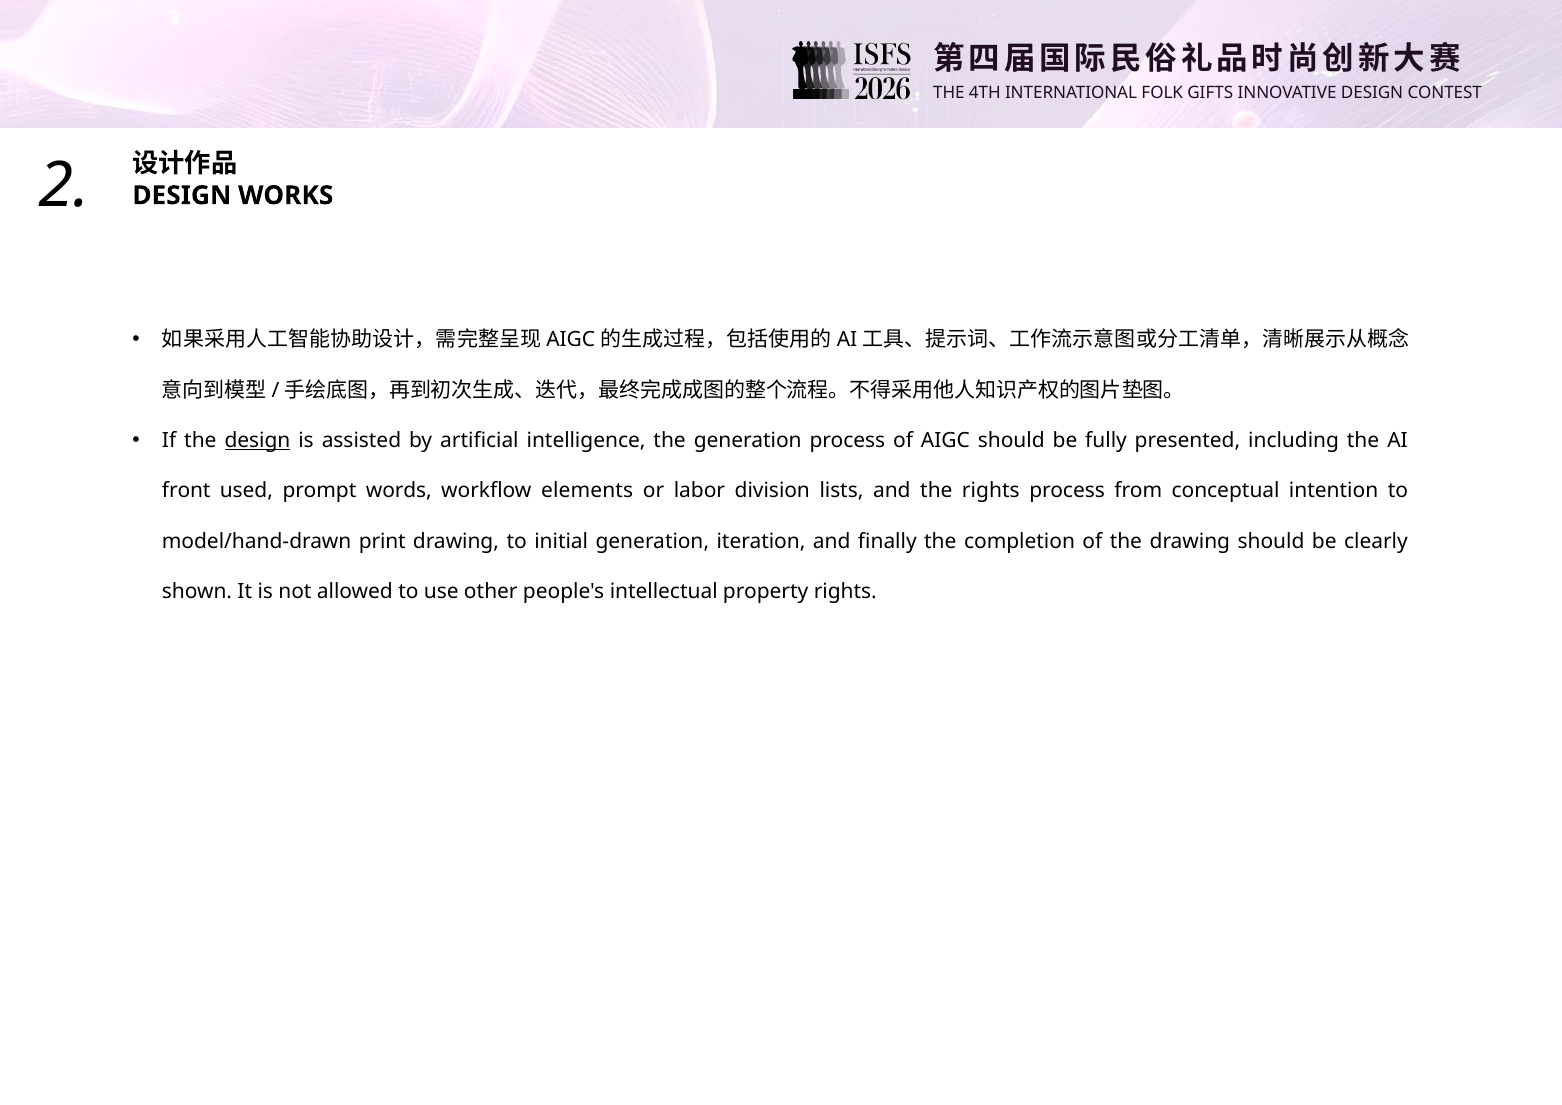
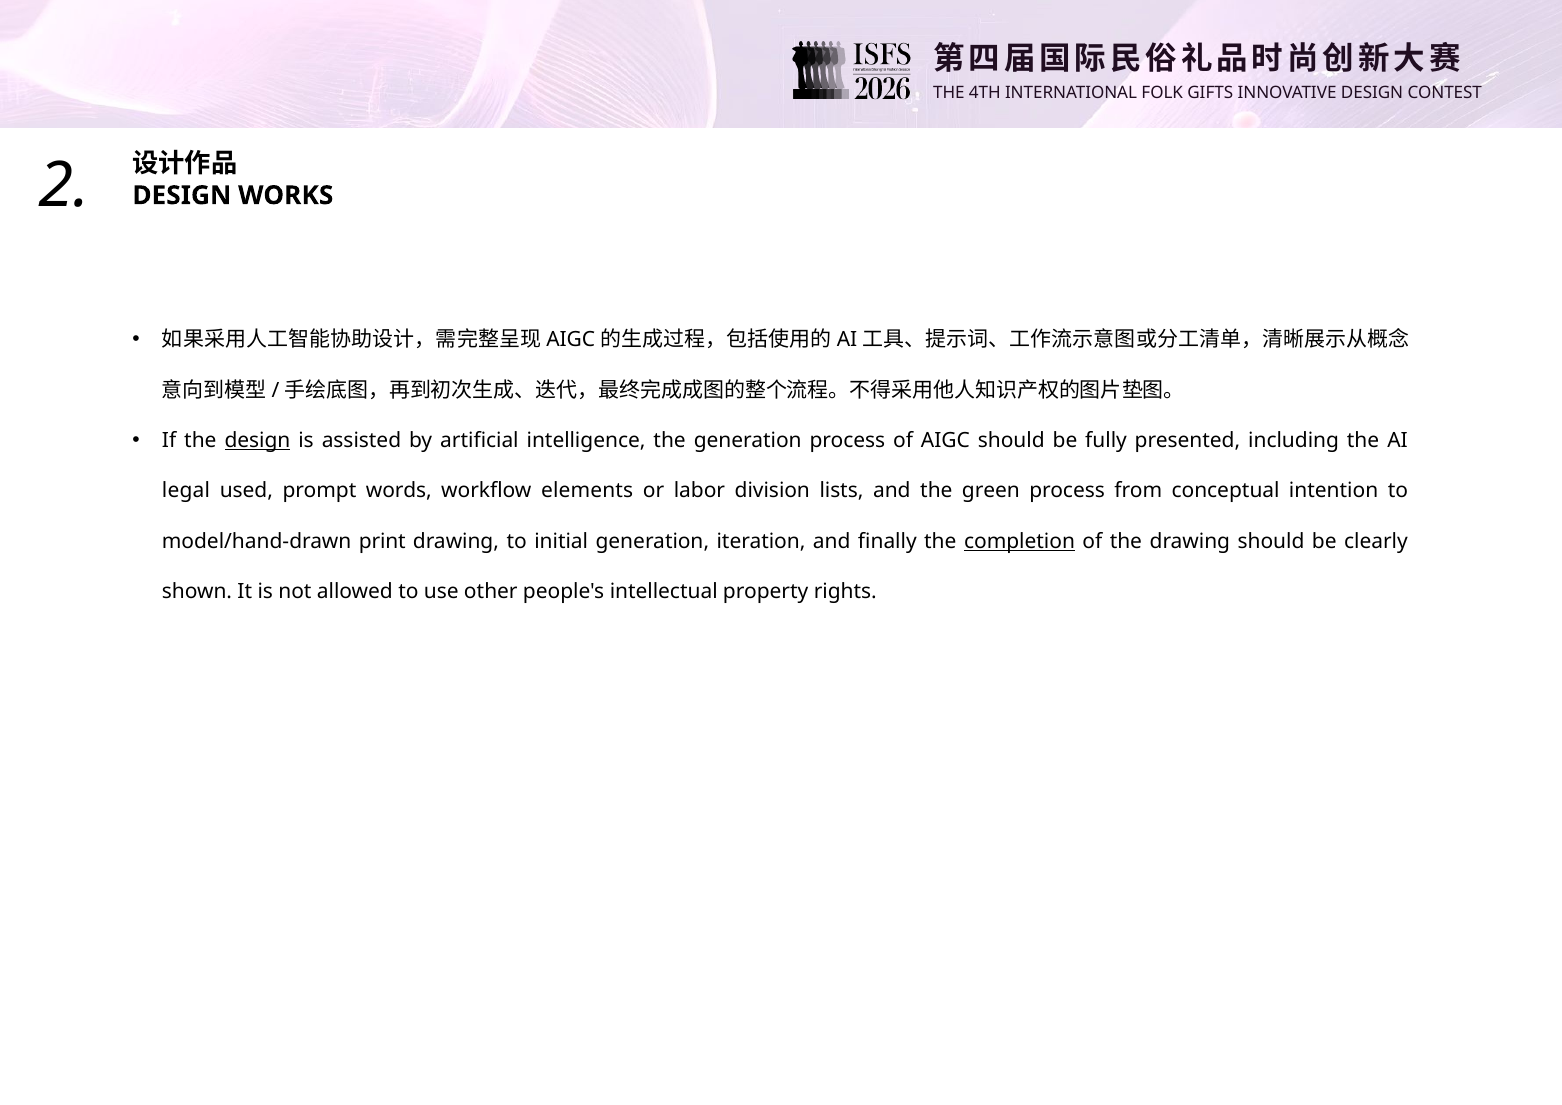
front: front -> legal
the rights: rights -> green
completion underline: none -> present
